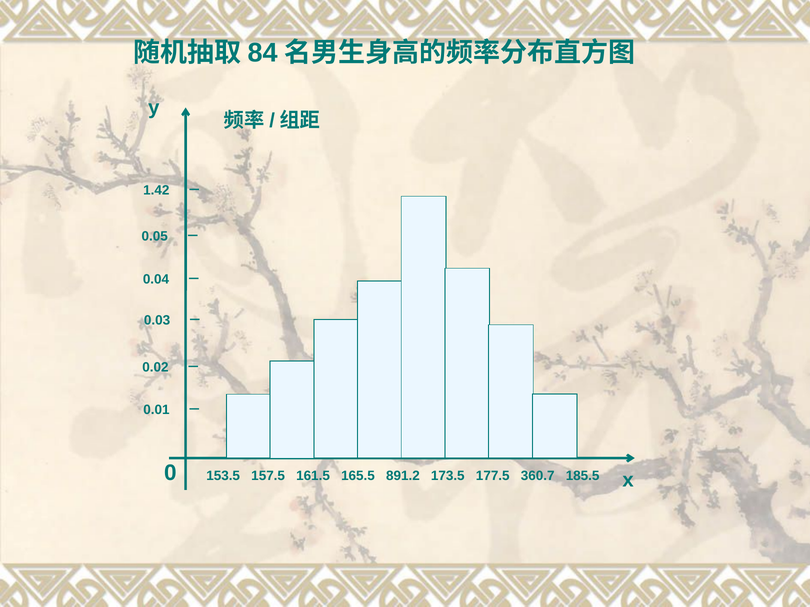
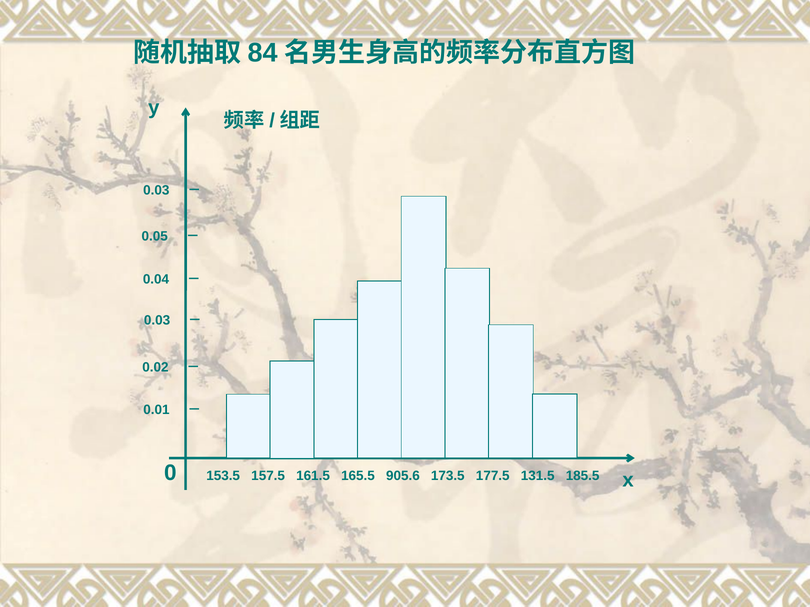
1.42 at (156, 190): 1.42 -> 0.03
891.2: 891.2 -> 905.6
360.7: 360.7 -> 131.5
